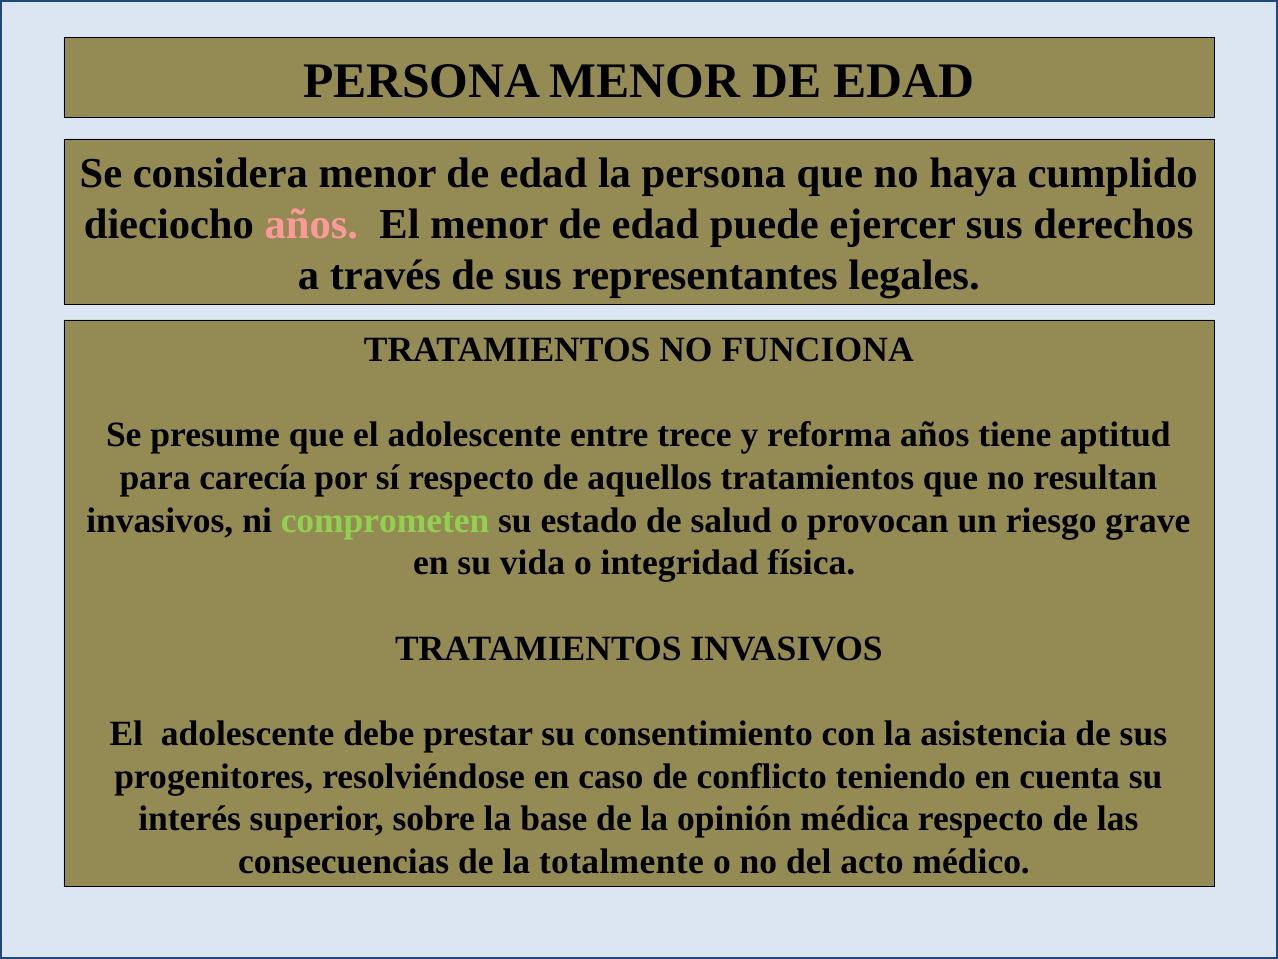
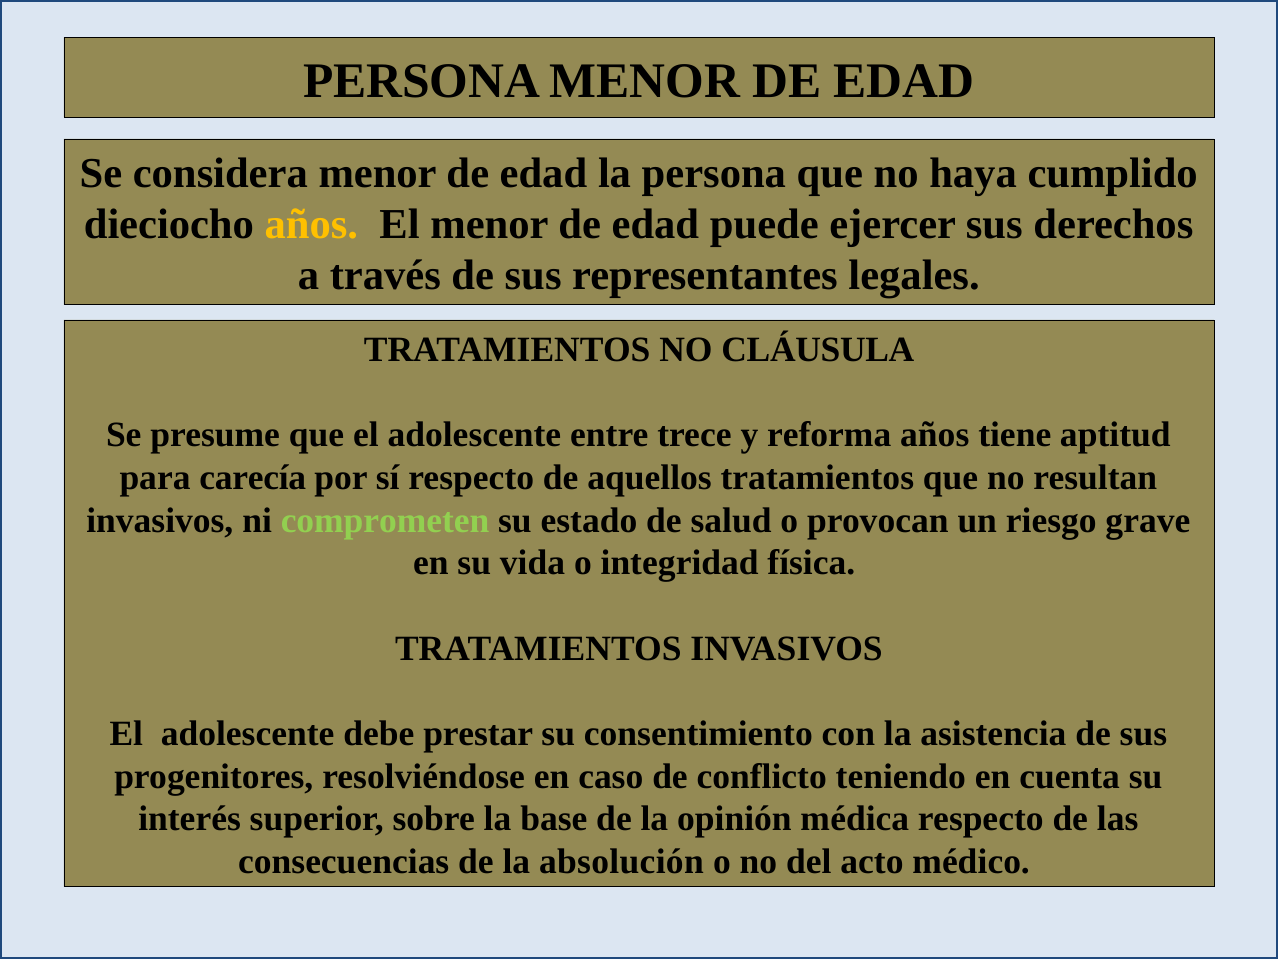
años at (311, 225) colour: pink -> yellow
FUNCIONA: FUNCIONA -> CLÁUSULA
totalmente: totalmente -> absolución
